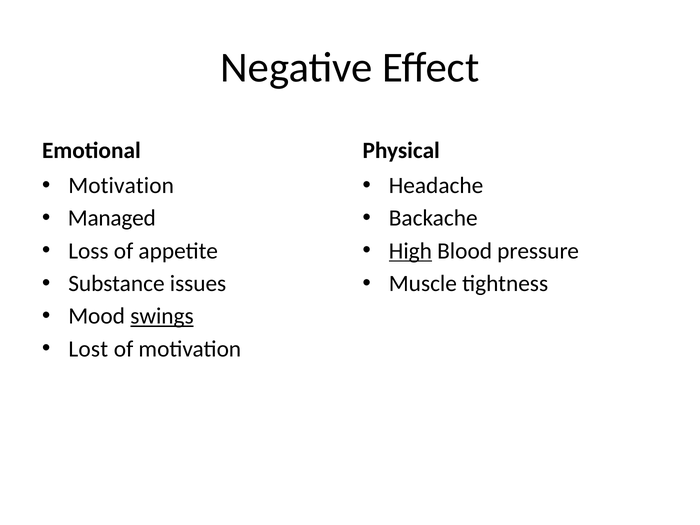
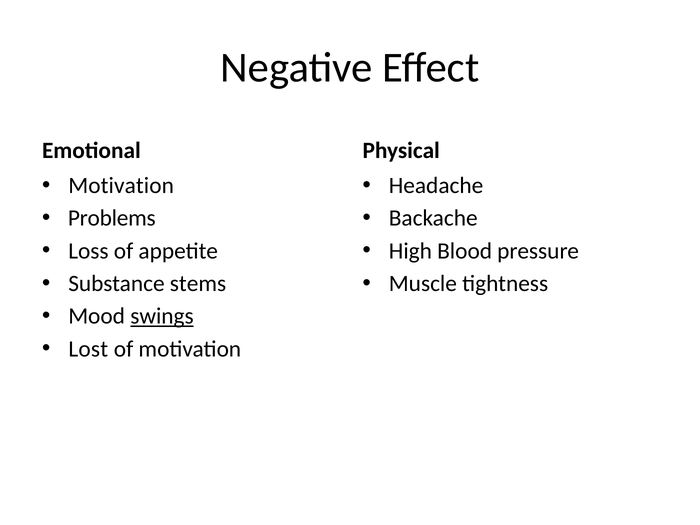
Managed: Managed -> Problems
High underline: present -> none
issues: issues -> stems
